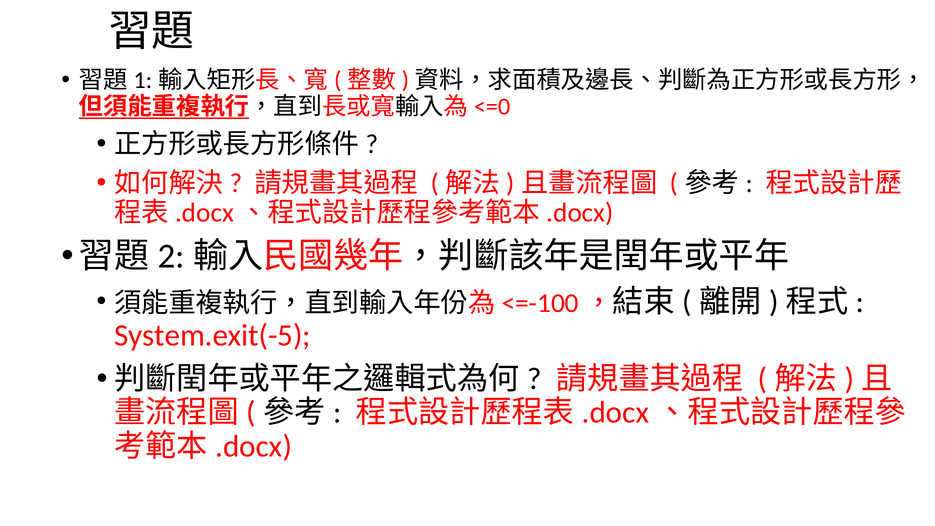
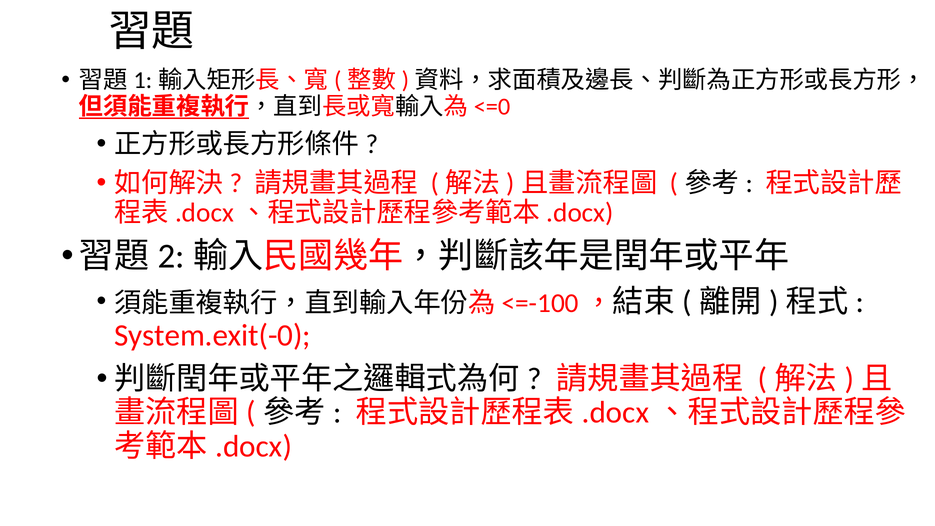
System.exit(-5: System.exit(-5 -> System.exit(-0
